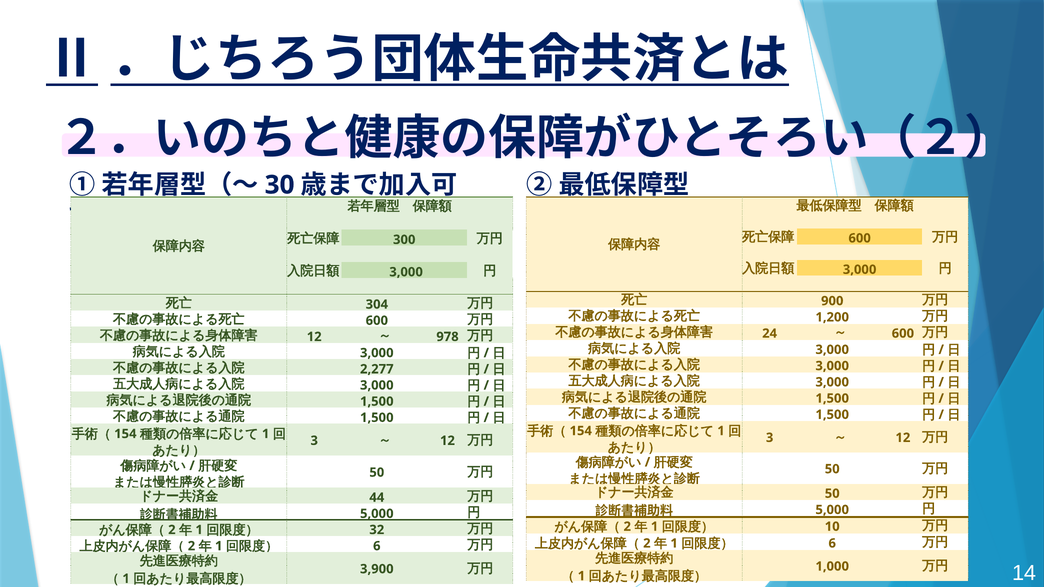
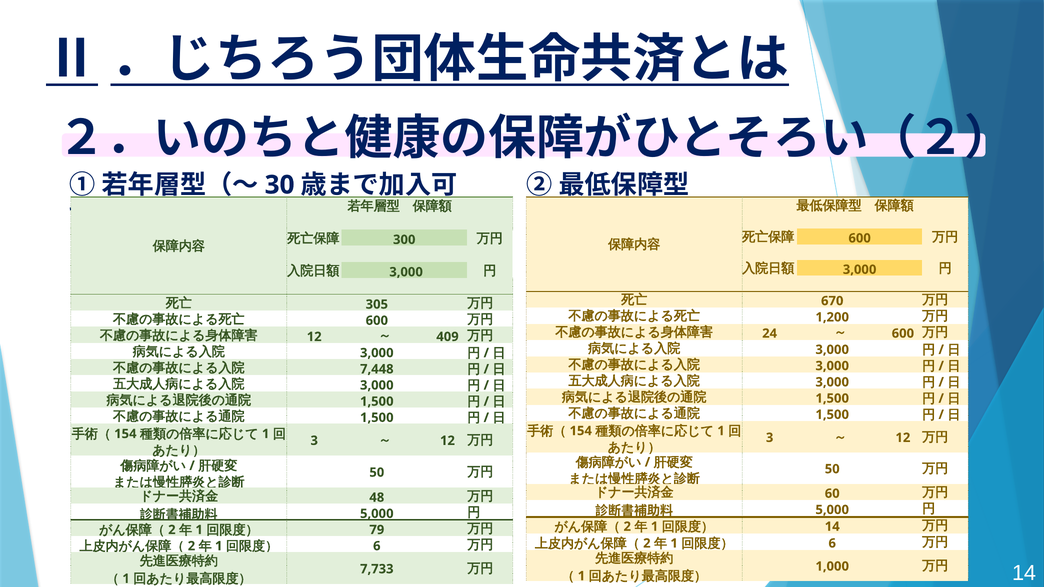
900: 900 -> 670
304: 304 -> 305
978: 978 -> 409
2,277: 2,277 -> 7,448
50 at (832, 494): 50 -> 60
44: 44 -> 48
10 at (832, 527): 10 -> 14
32: 32 -> 79
3,900: 3,900 -> 7,733
